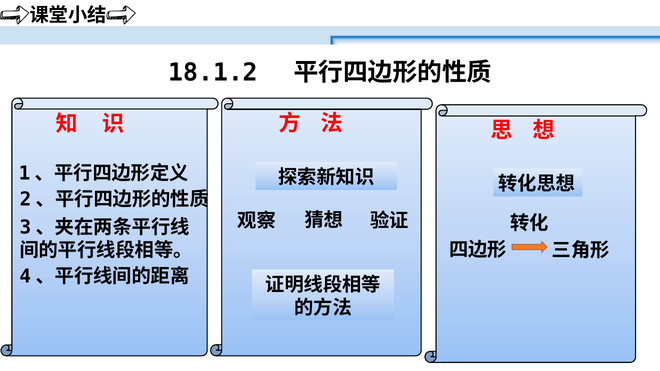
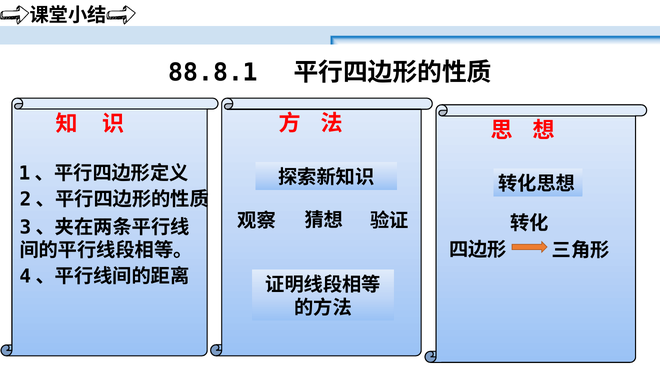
18.1.2: 18.1.2 -> 88.8.1
